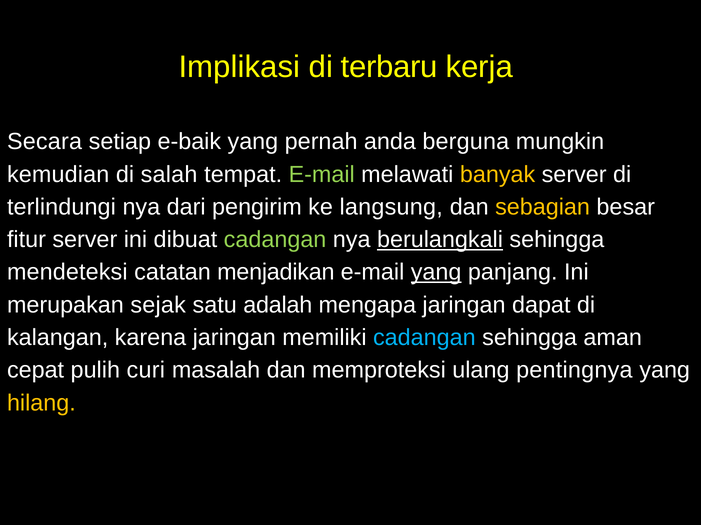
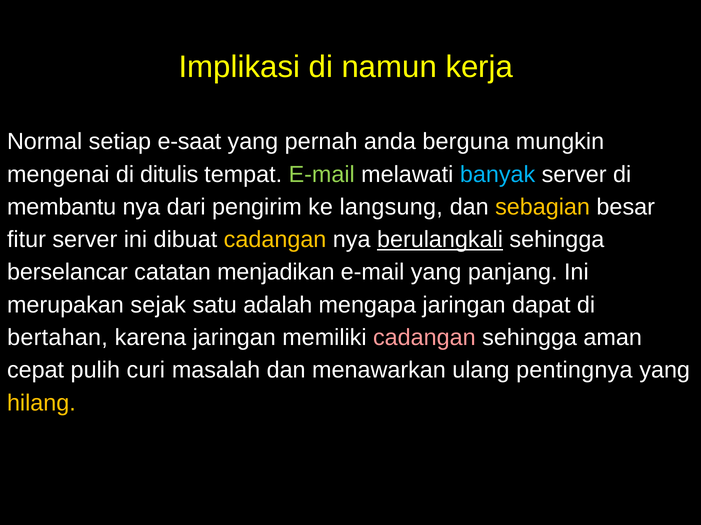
terbaru: terbaru -> namun
Secara: Secara -> Normal
e-baik: e-baik -> e-saat
kemudian: kemudian -> mengenai
salah: salah -> ditulis
banyak colour: yellow -> light blue
terlindungi: terlindungi -> membantu
cadangan at (275, 240) colour: light green -> yellow
mendeteksi: mendeteksi -> berselancar
yang at (436, 273) underline: present -> none
kalangan: kalangan -> bertahan
cadangan at (424, 338) colour: light blue -> pink
memproteksi: memproteksi -> menawarkan
